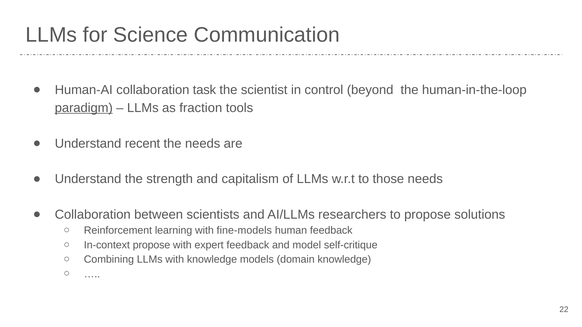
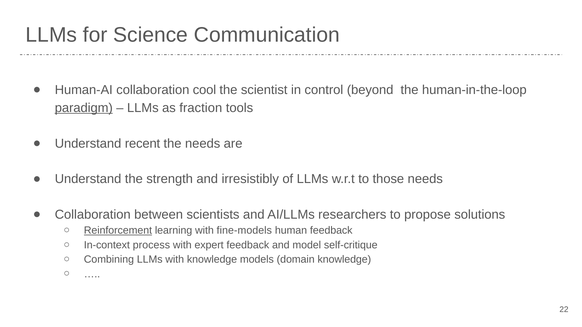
task: task -> cool
capitalism: capitalism -> irresistibly
Reinforcement underline: none -> present
In-context propose: propose -> process
